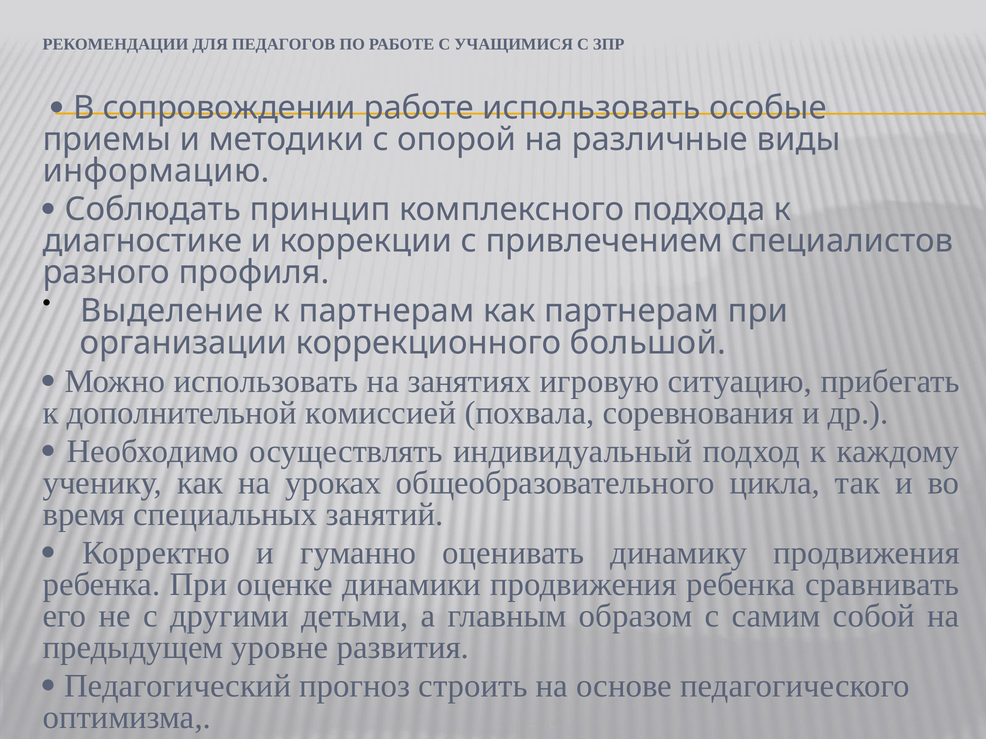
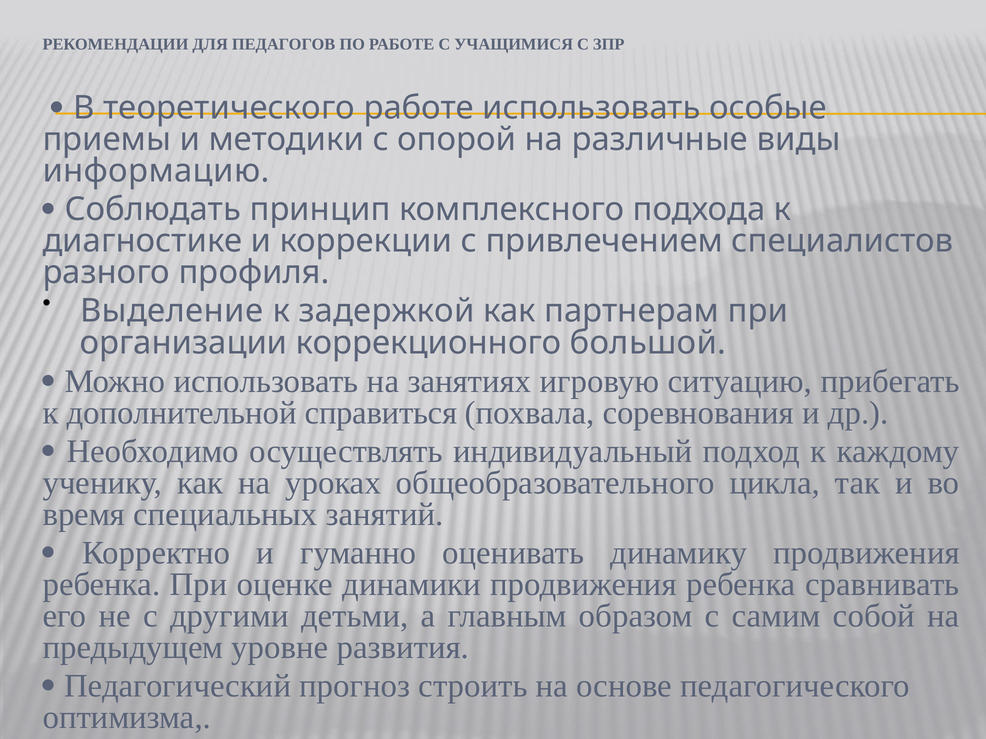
сопровождении: сопровождении -> теоретического
к партнерам: партнерам -> задержкой
комиссией: комиссией -> справиться
